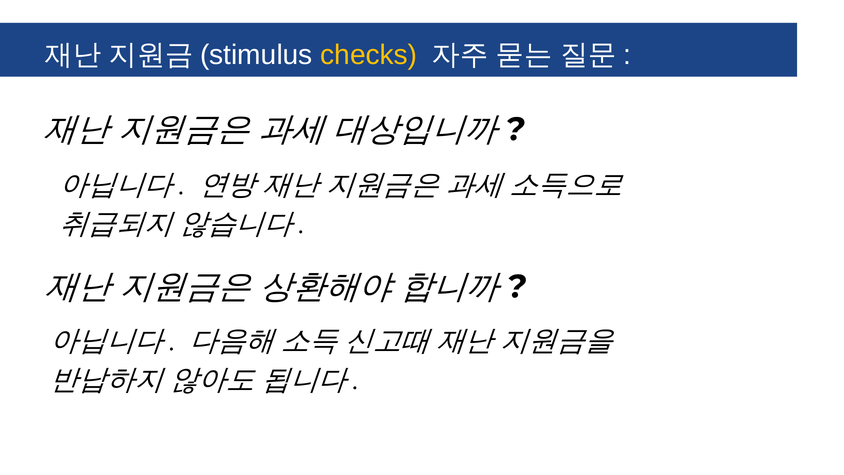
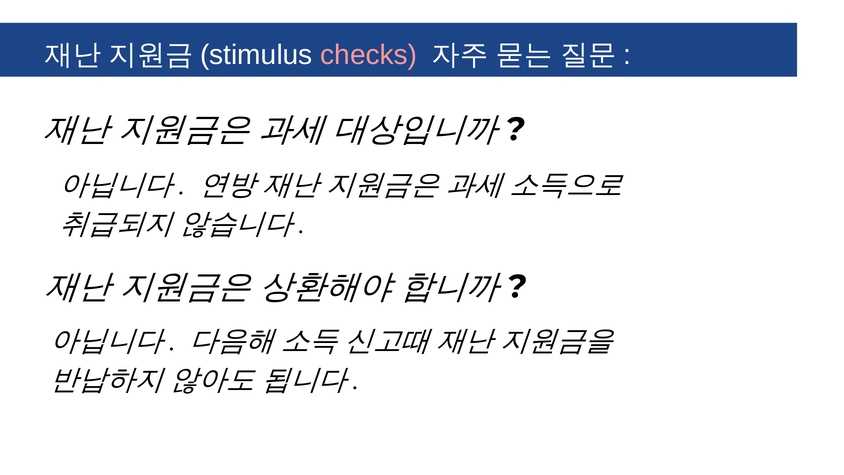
checks colour: yellow -> pink
